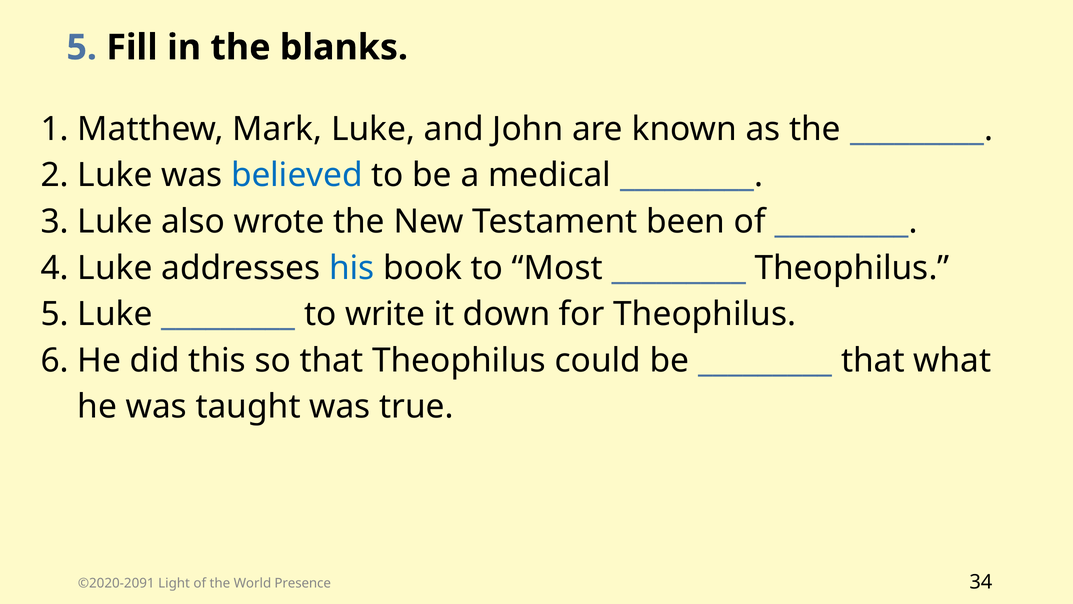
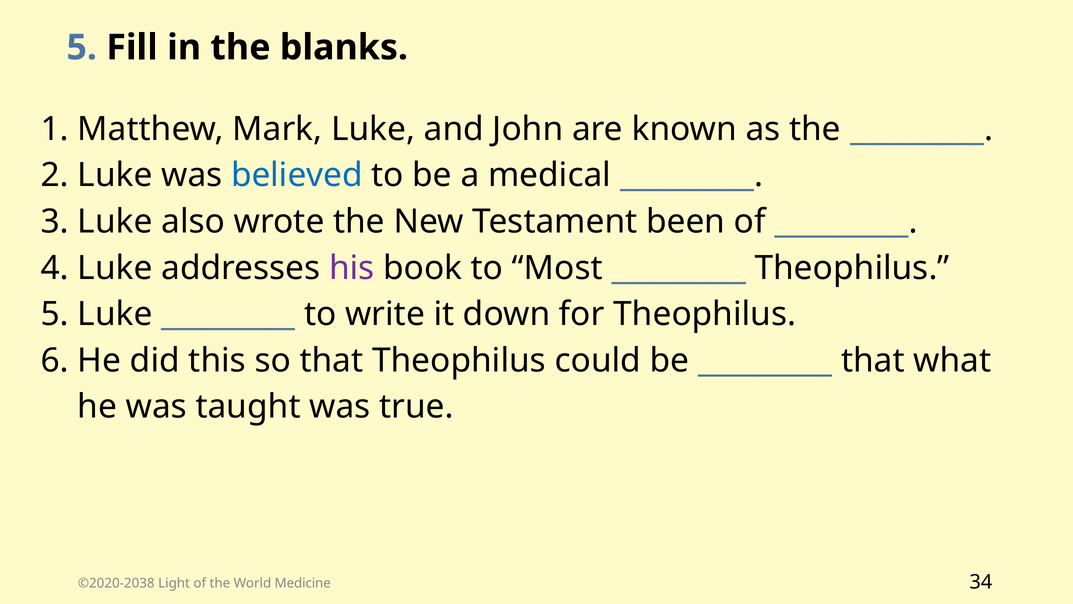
his colour: blue -> purple
©2020-2091: ©2020-2091 -> ©2020-2038
Presence: Presence -> Medicine
